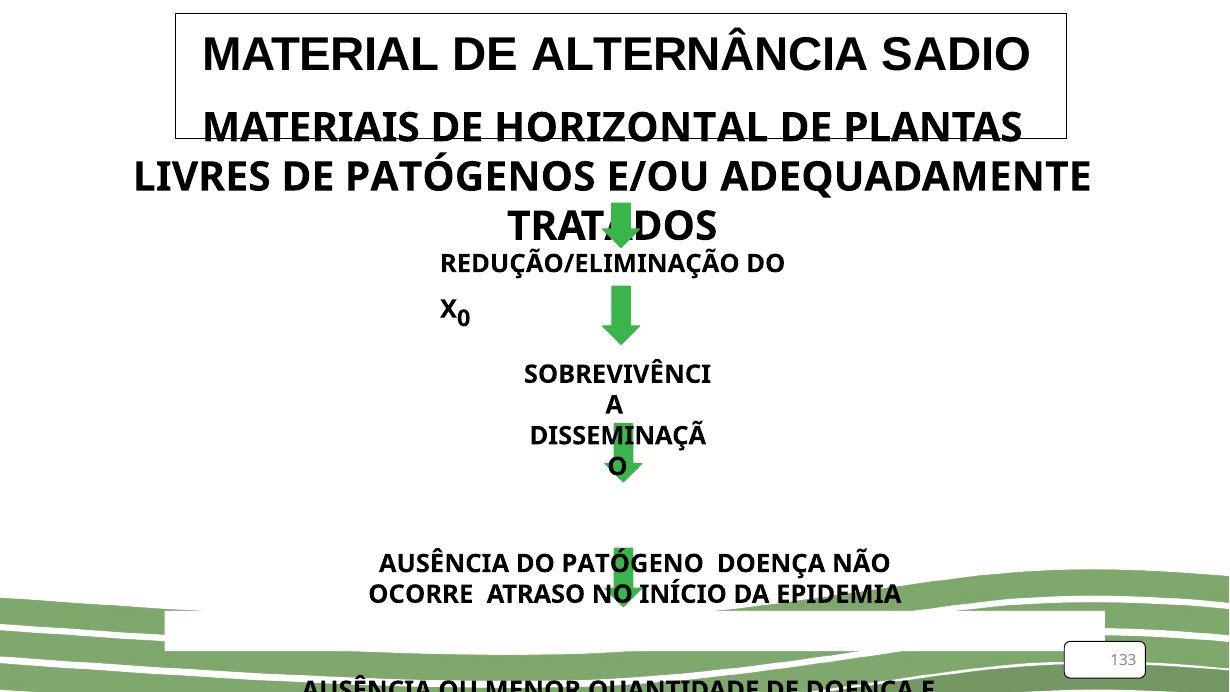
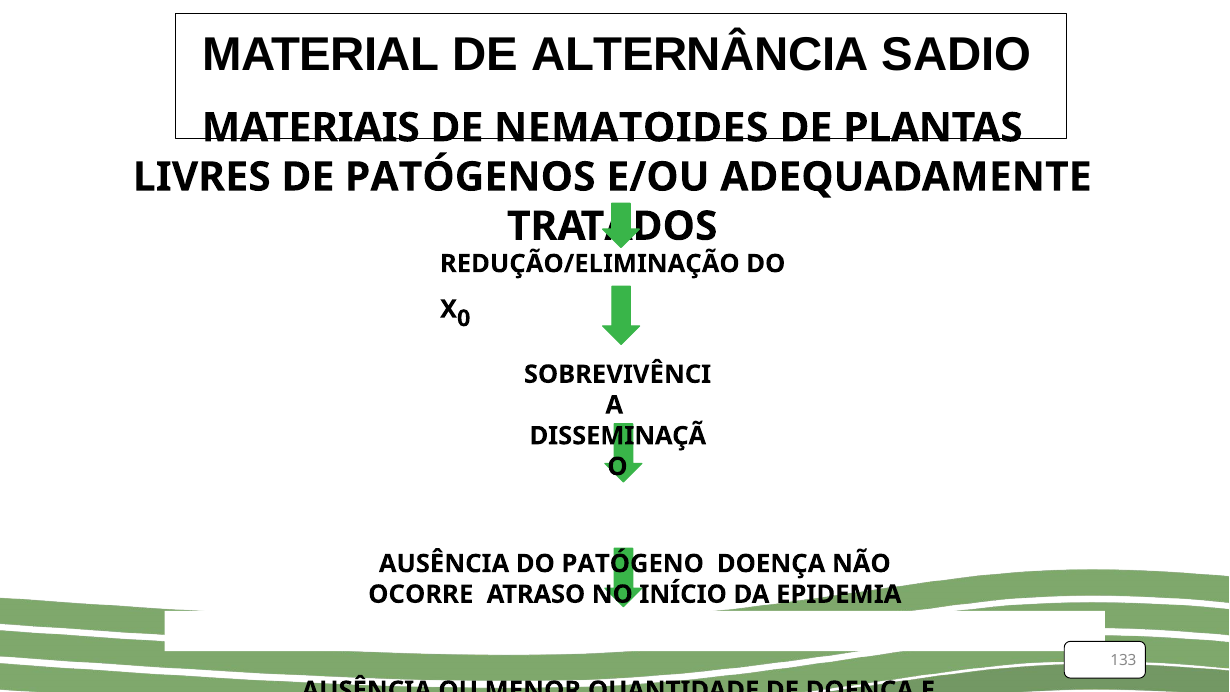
HORIZONTAL: HORIZONTAL -> NEMATOIDES
